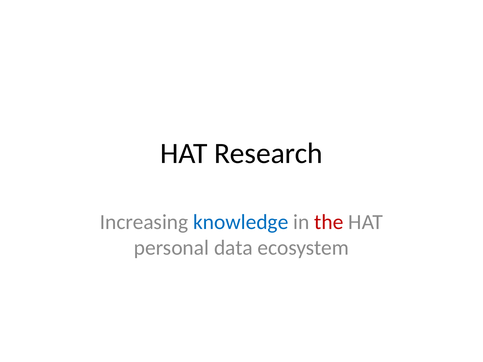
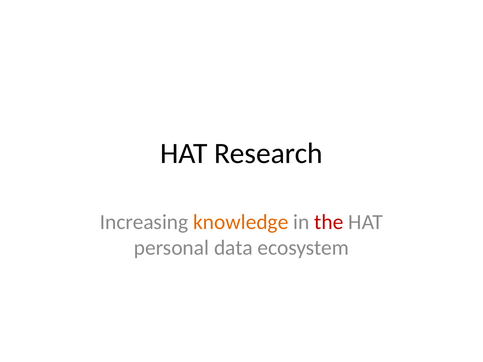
knowledge colour: blue -> orange
